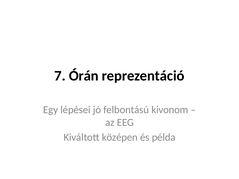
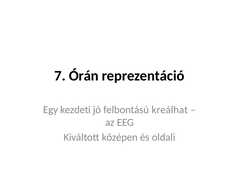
lépései: lépései -> kezdeti
kivonom: kivonom -> kreálhat
példa: példa -> oldali
